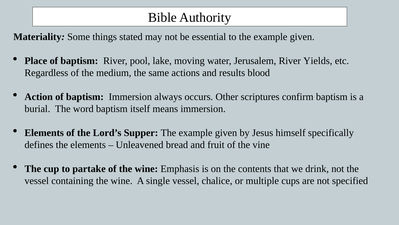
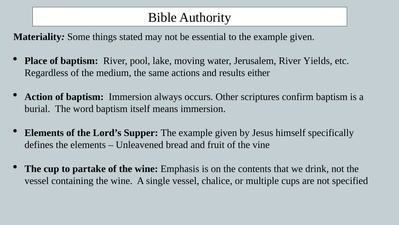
blood: blood -> either
